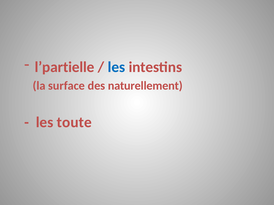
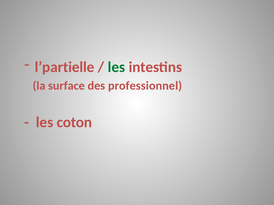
les at (116, 67) colour: blue -> green
naturellement: naturellement -> professionnel
toute: toute -> coton
